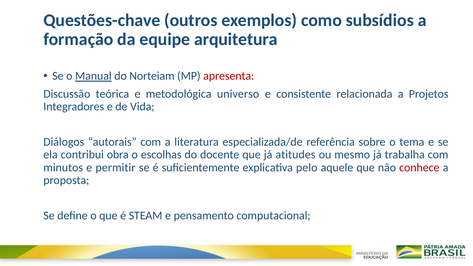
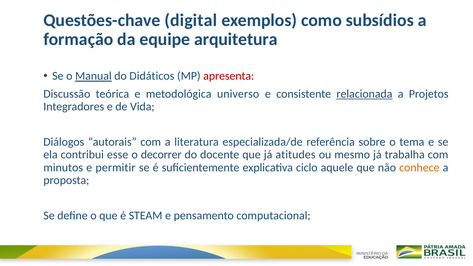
outros: outros -> digital
Norteiam: Norteiam -> Didáticos
relacionada underline: none -> present
obra: obra -> esse
escolhas: escolhas -> decorrer
pelo: pelo -> ciclo
conhece colour: red -> orange
